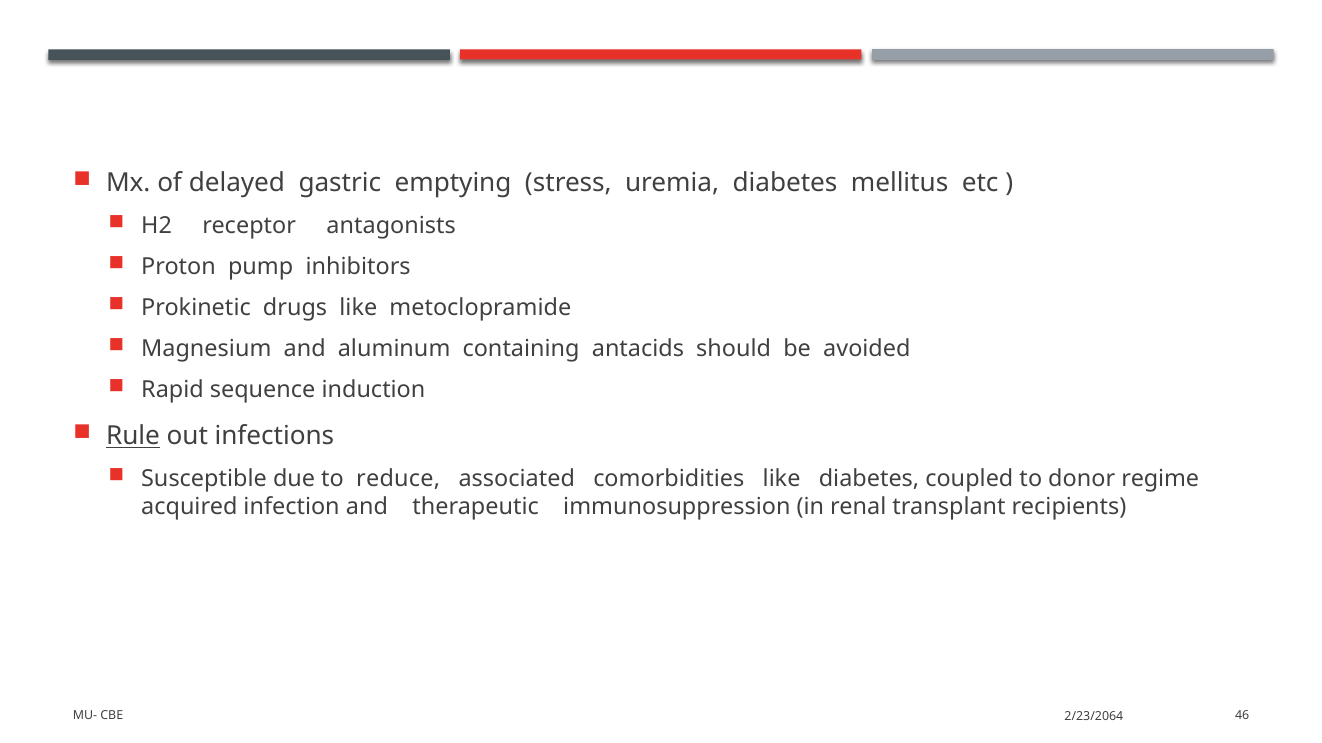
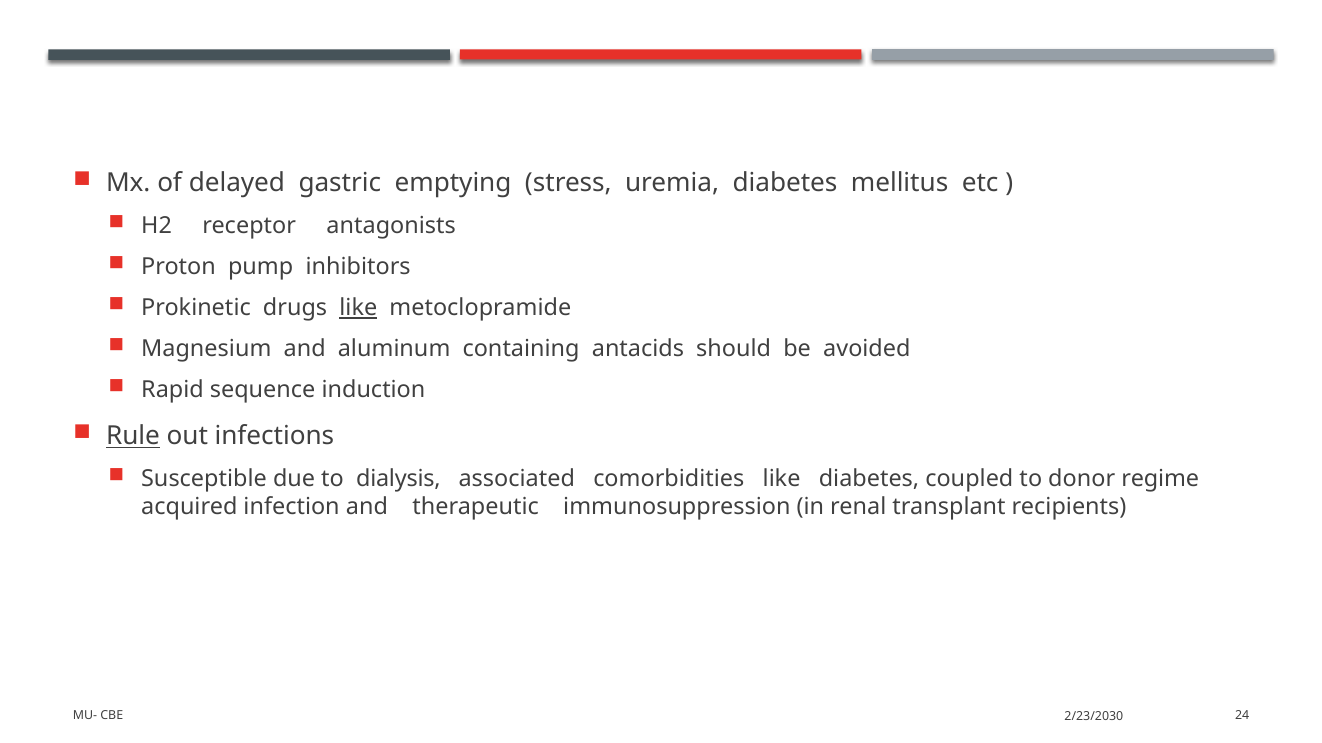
like at (358, 308) underline: none -> present
reduce: reduce -> dialysis
46: 46 -> 24
2/23/2064: 2/23/2064 -> 2/23/2030
